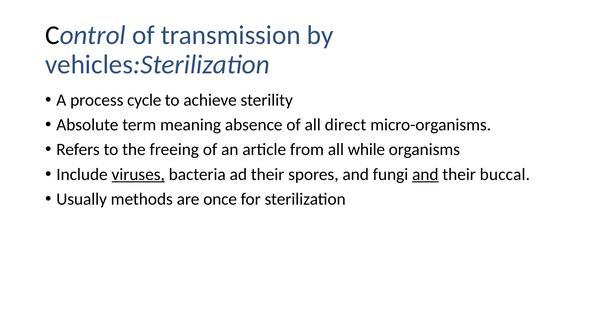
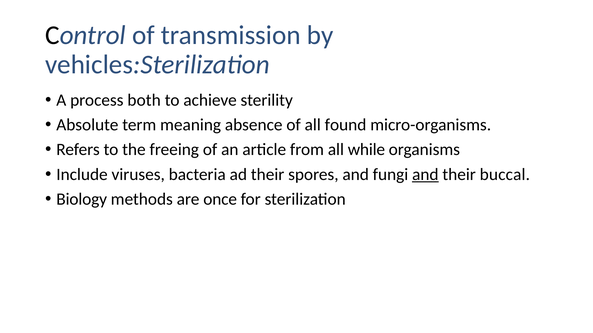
cycle: cycle -> both
direct: direct -> found
viruses underline: present -> none
Usually: Usually -> Biology
